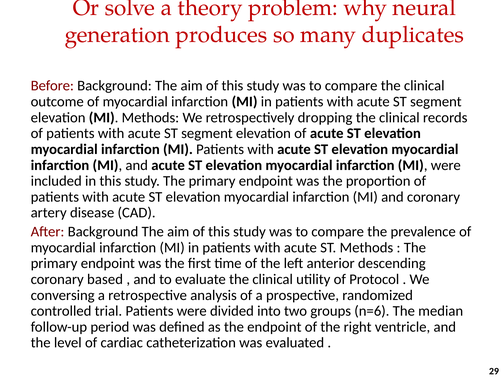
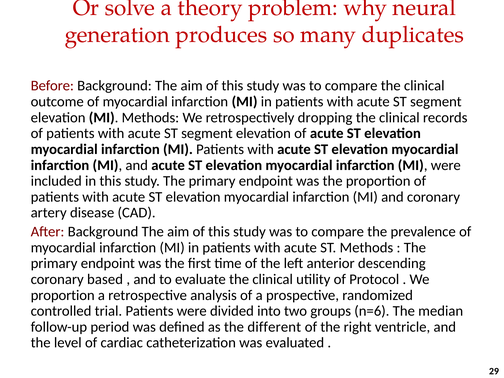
conversing at (63, 295): conversing -> proportion
the endpoint: endpoint -> different
